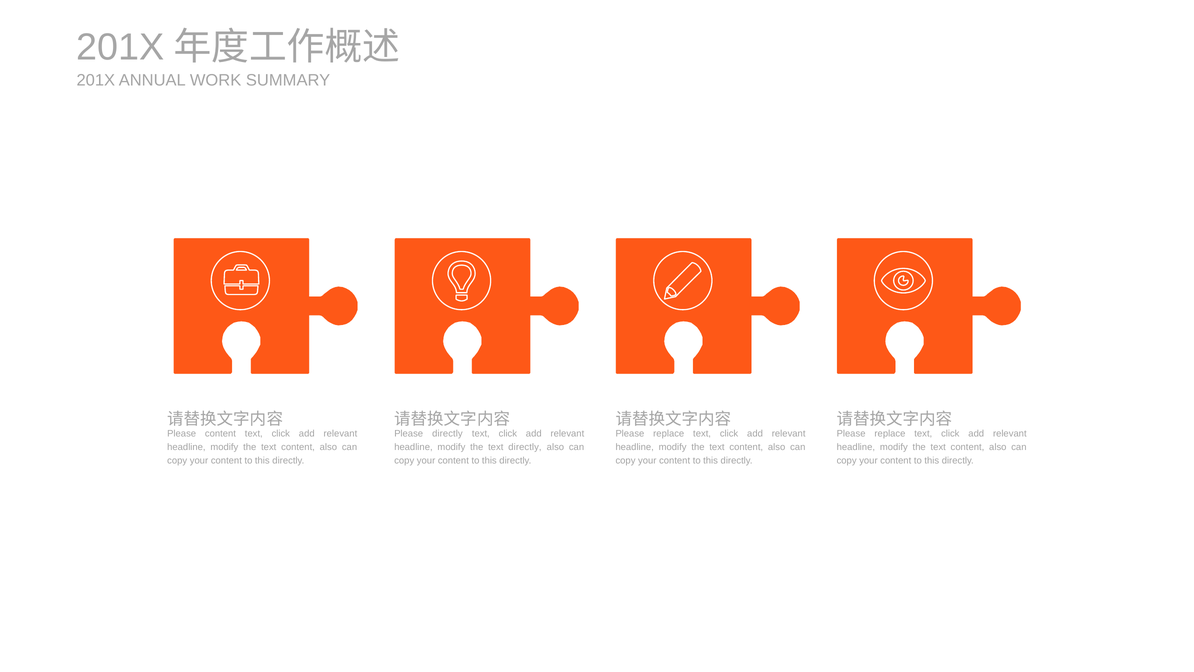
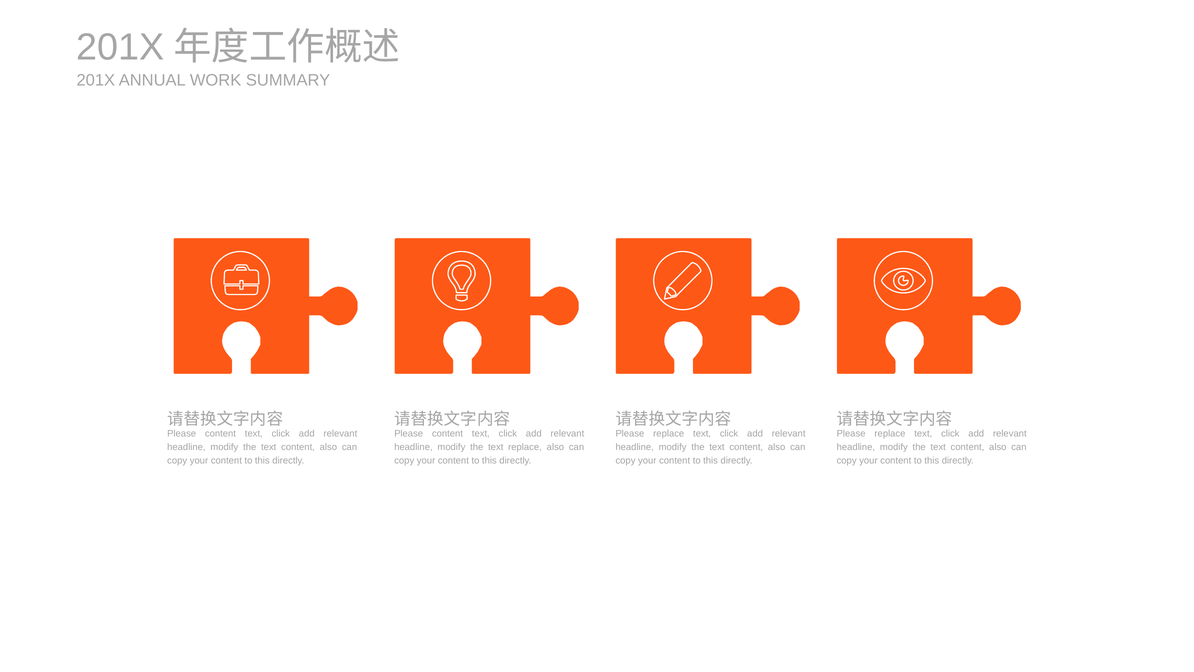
directly at (447, 434): directly -> content
text directly: directly -> replace
